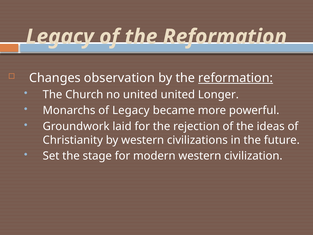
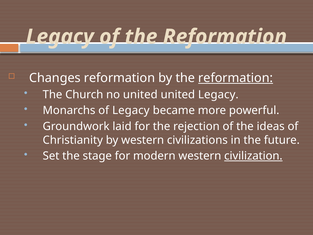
Changes observation: observation -> reformation
united Longer: Longer -> Legacy
civilization underline: none -> present
